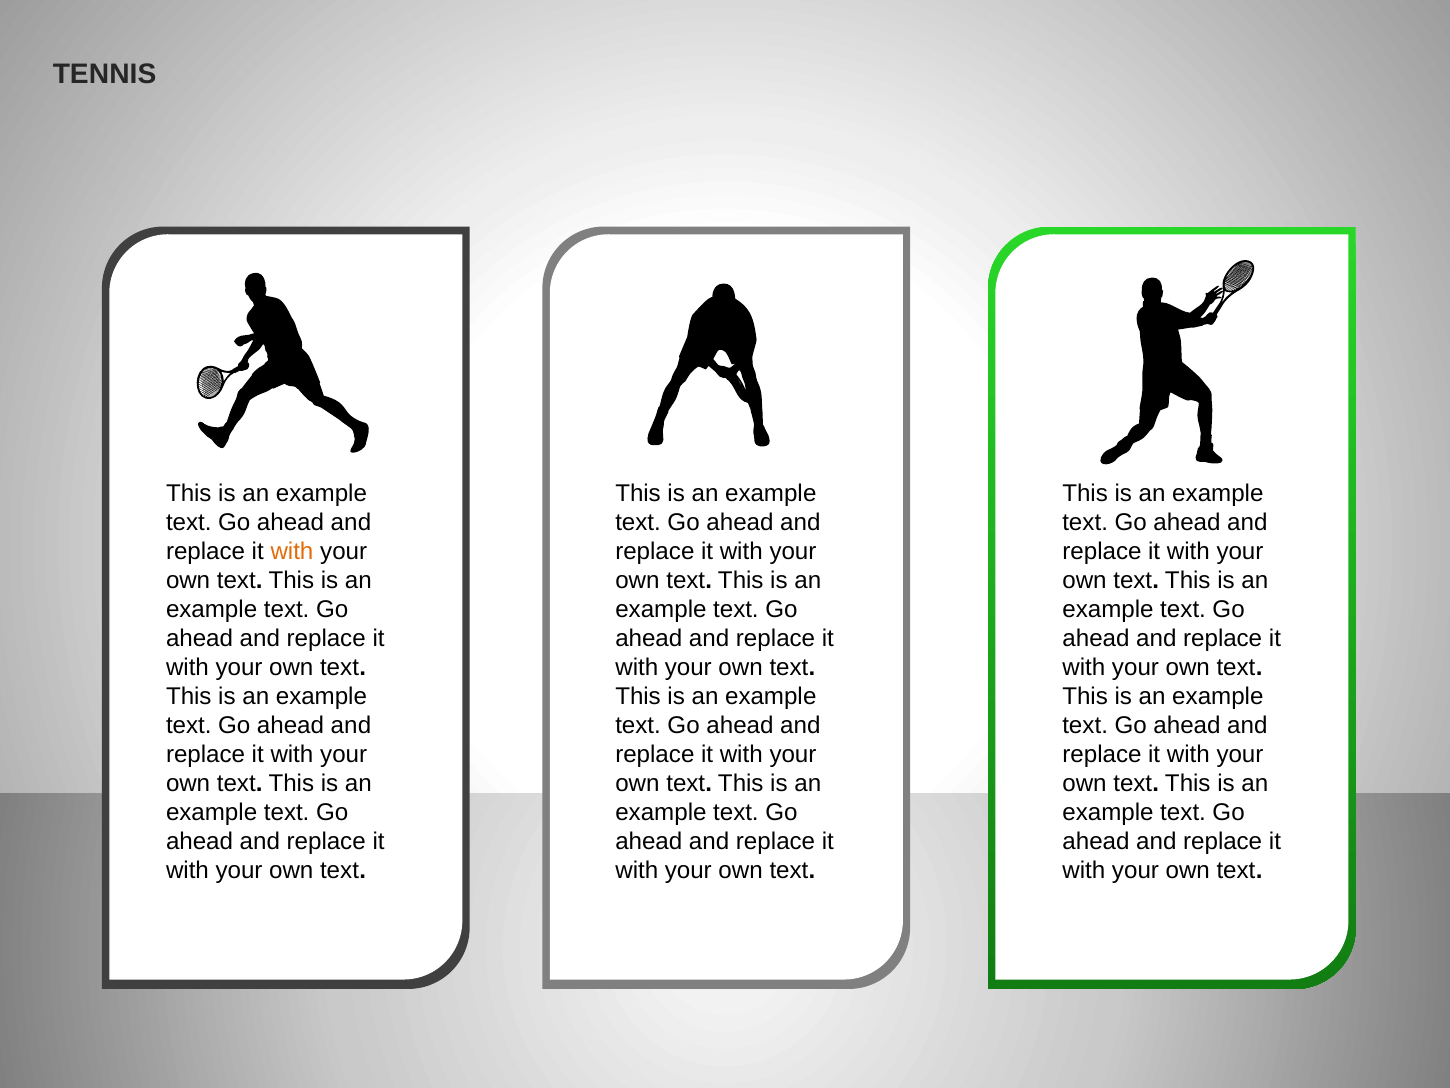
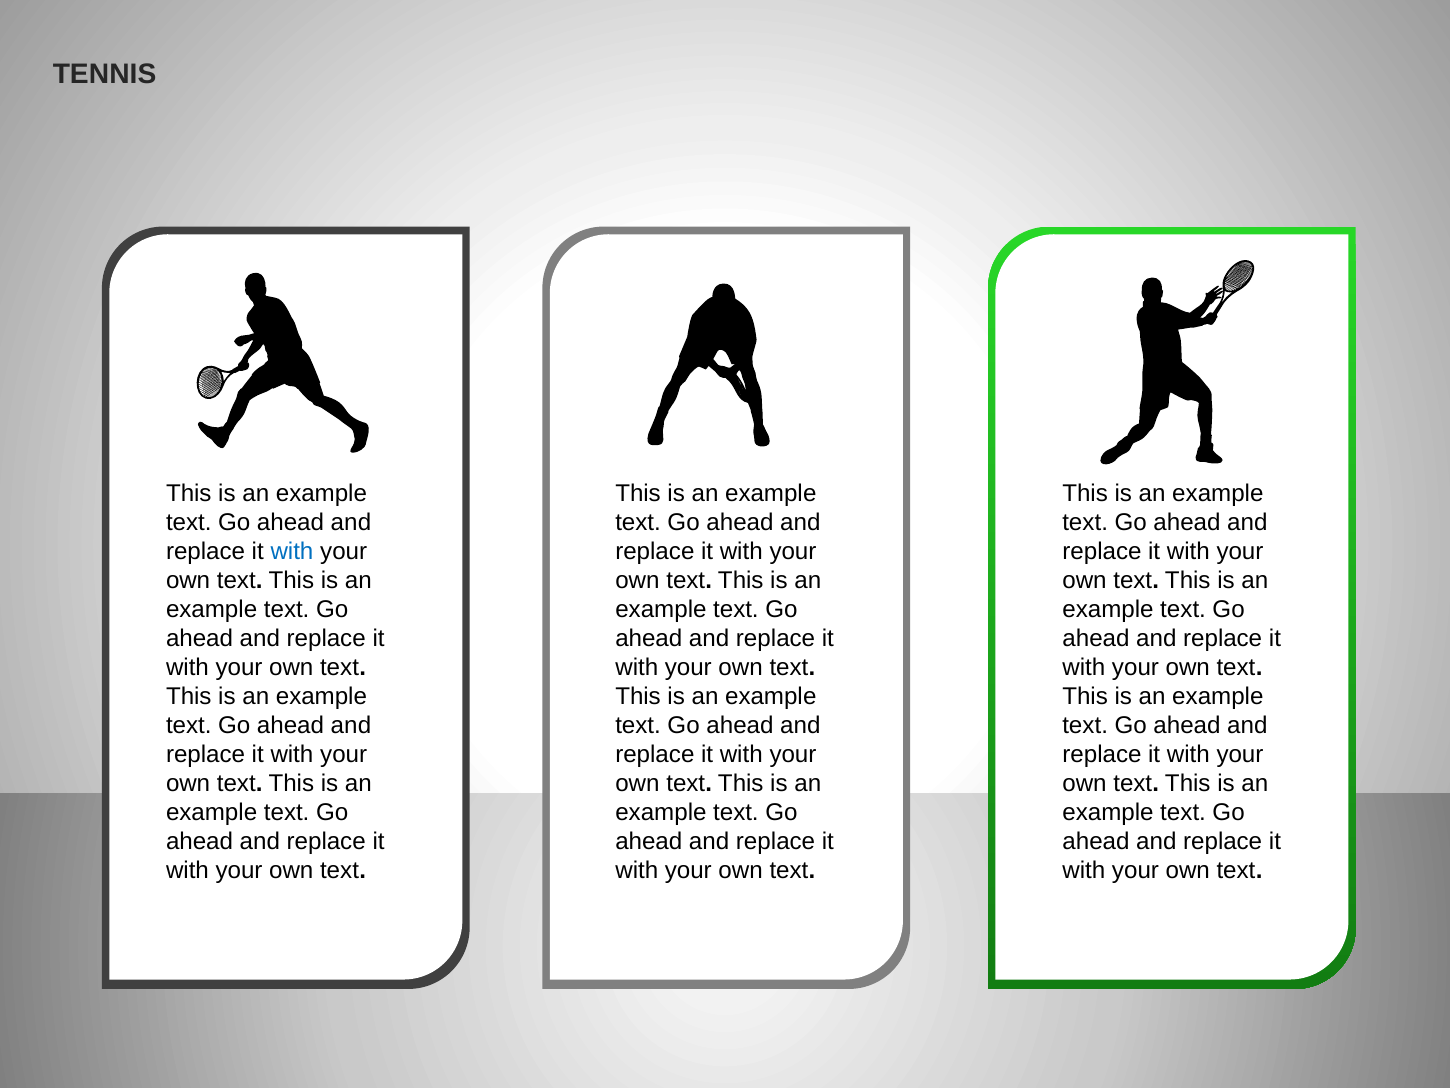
with at (292, 552) colour: orange -> blue
